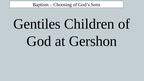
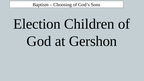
Gentiles: Gentiles -> Election
